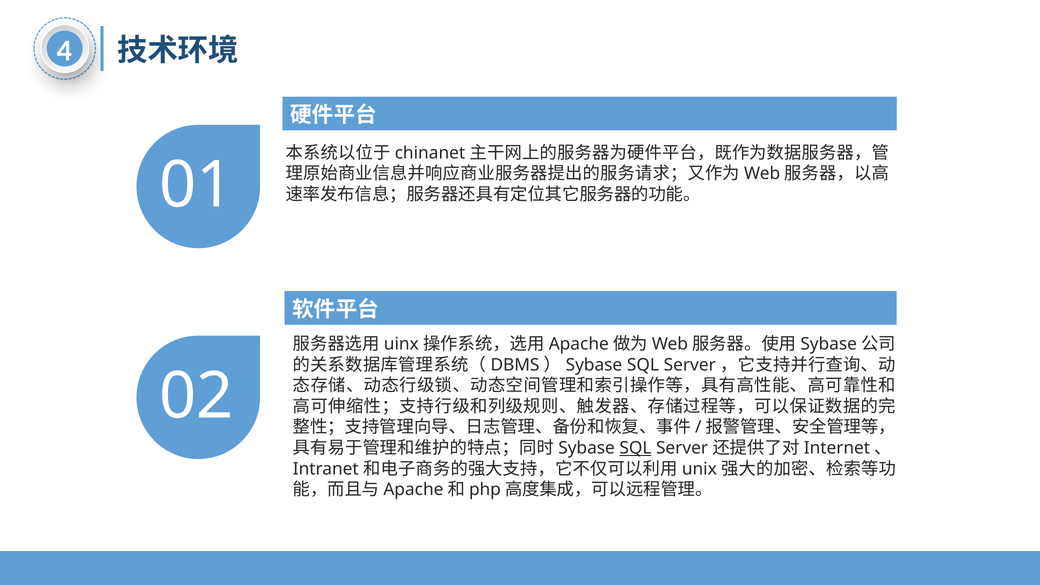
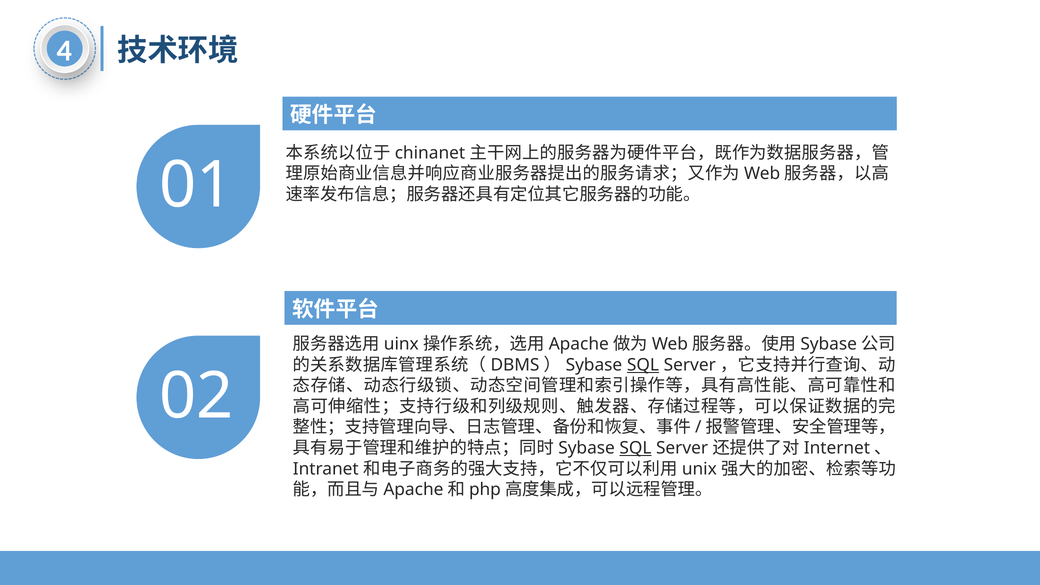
SQL at (643, 365) underline: none -> present
